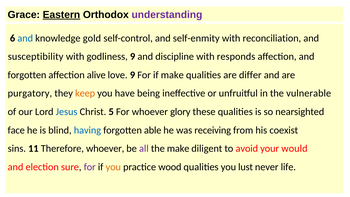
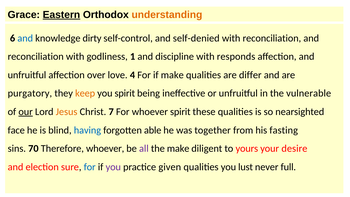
understanding colour: purple -> orange
gold: gold -> dirty
self-enmity: self-enmity -> self-denied
susceptibility at (36, 57): susceptibility -> reconciliation
godliness 9: 9 -> 1
forgotten at (27, 75): forgotten -> unfruitful
alive: alive -> over
love 9: 9 -> 4
you have: have -> spirit
our underline: none -> present
Jesus colour: blue -> orange
5: 5 -> 7
whoever glory: glory -> spirit
receiving: receiving -> together
coexist: coexist -> fasting
11: 11 -> 70
avoid: avoid -> yours
would: would -> desire
for at (90, 167) colour: purple -> blue
you at (113, 167) colour: orange -> purple
wood: wood -> given
life: life -> full
